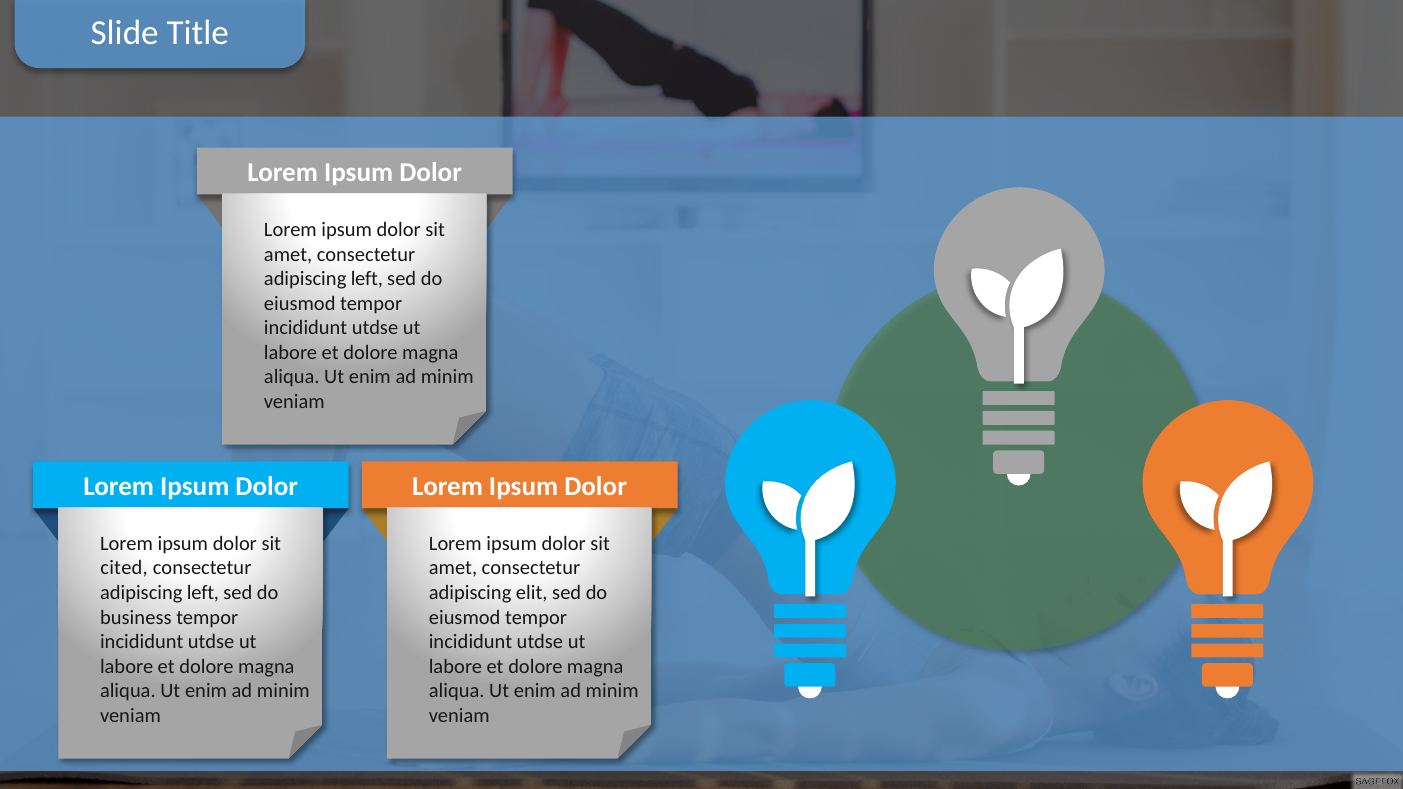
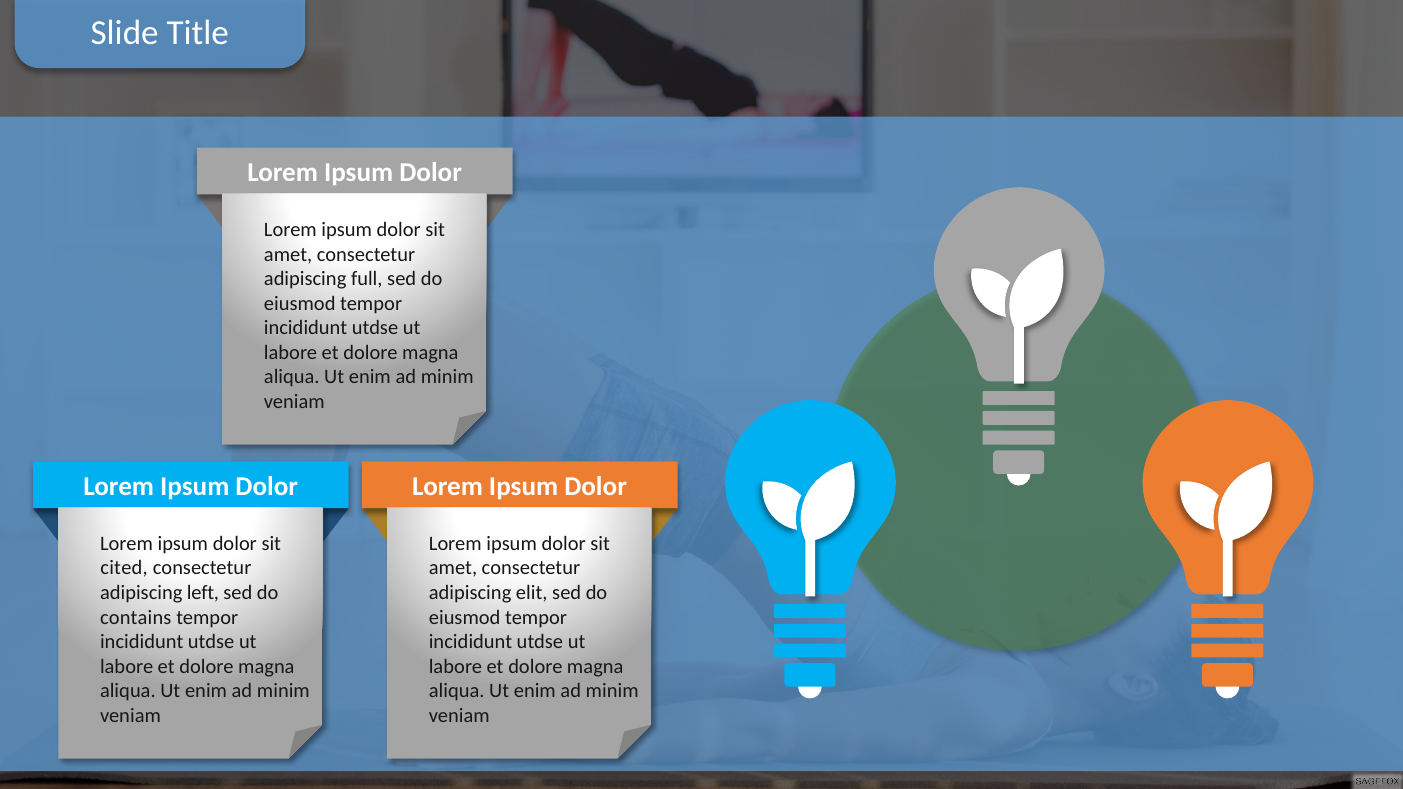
left at (367, 279): left -> full
business: business -> contains
